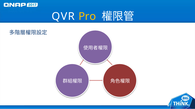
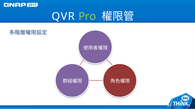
Pro colour: yellow -> light green
